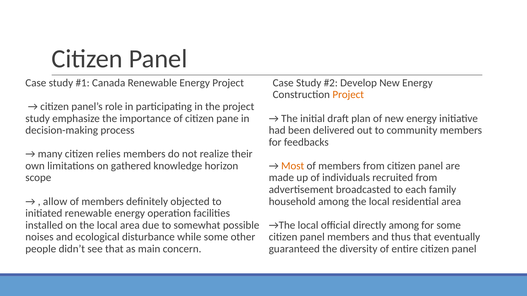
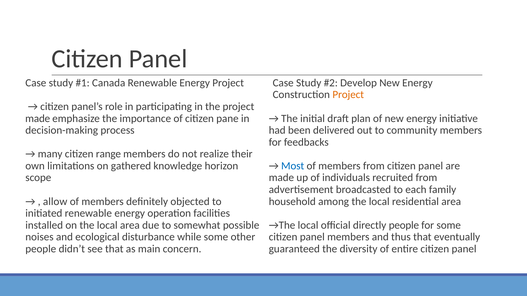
study at (38, 119): study -> made
relies: relies -> range
Most colour: orange -> blue
directly among: among -> people
